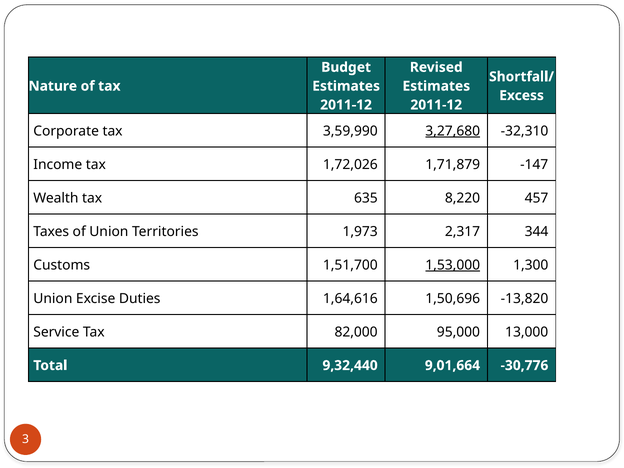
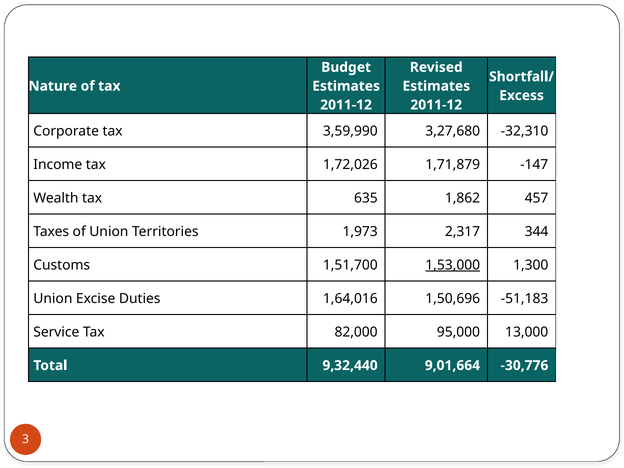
3,27,680 underline: present -> none
8,220: 8,220 -> 1,862
1,64,616: 1,64,616 -> 1,64,016
-13,820: -13,820 -> -51,183
